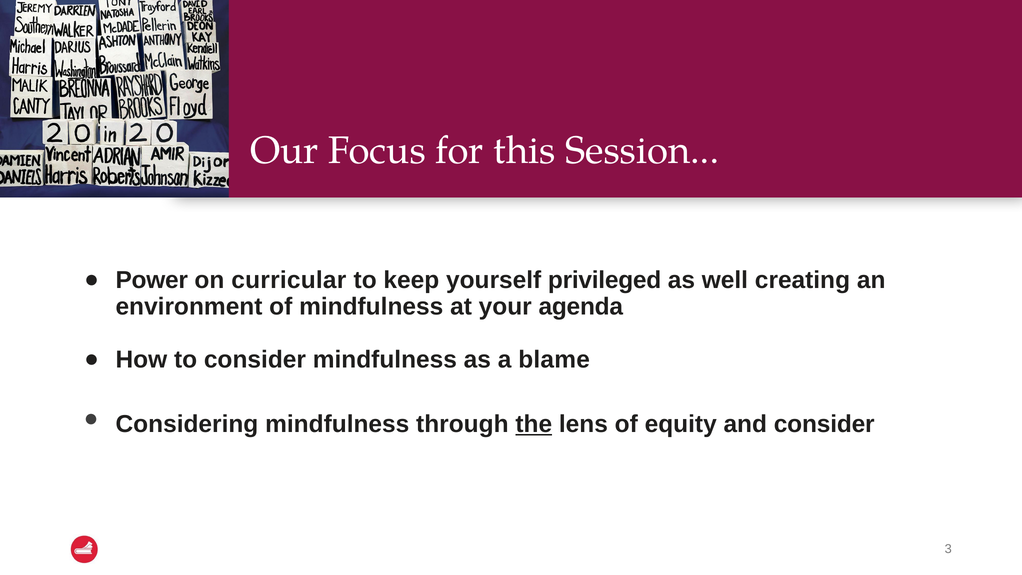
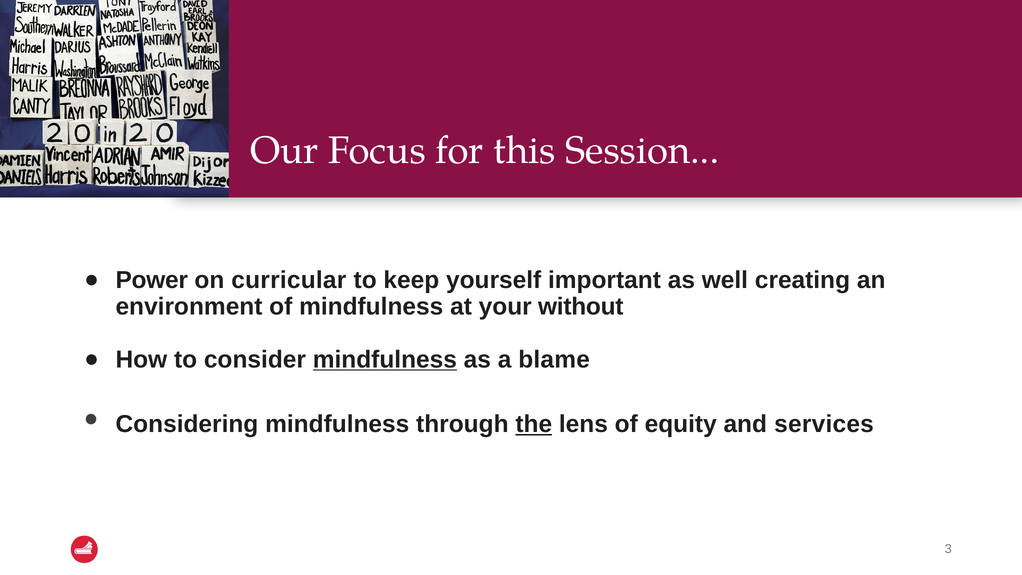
privileged: privileged -> important
agenda: agenda -> without
mindfulness at (385, 359) underline: none -> present
and consider: consider -> services
